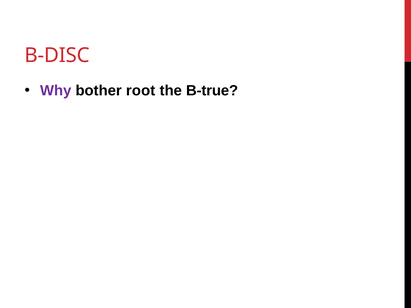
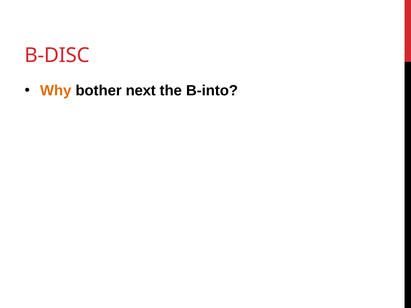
Why colour: purple -> orange
root: root -> next
B-true: B-true -> B-into
